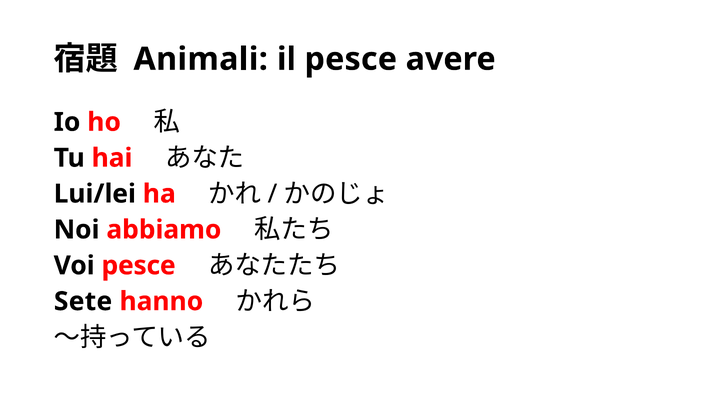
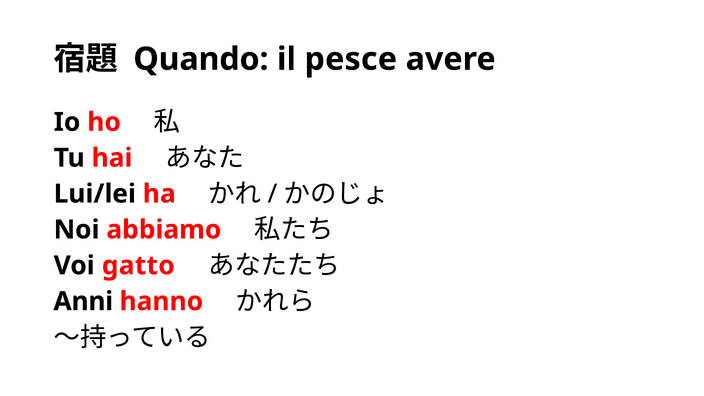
Animali: Animali -> Quando
Voi pesce: pesce -> gatto
Sete: Sete -> Anni
